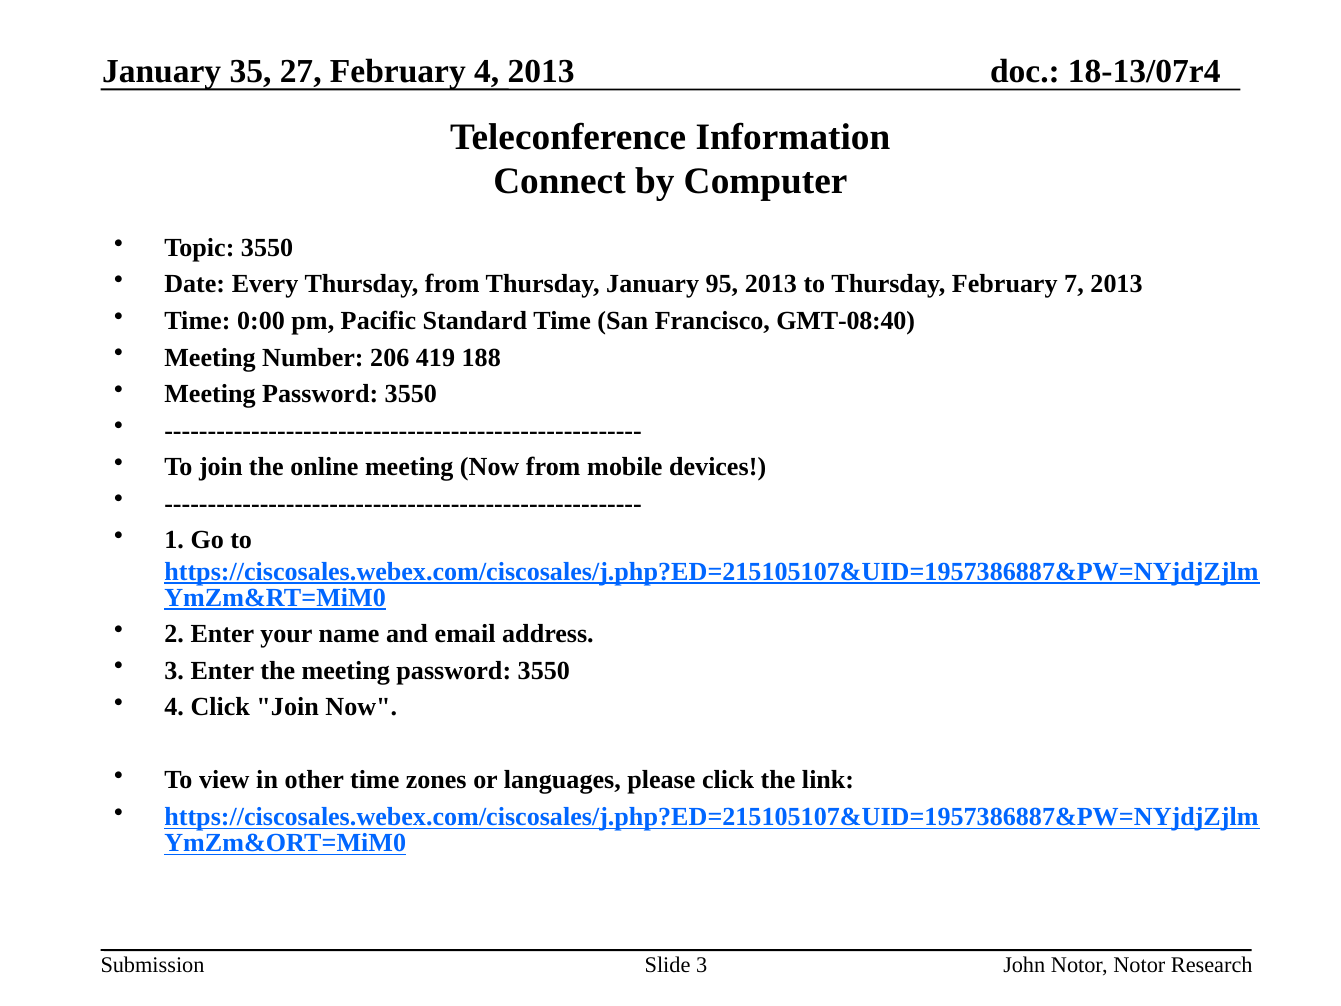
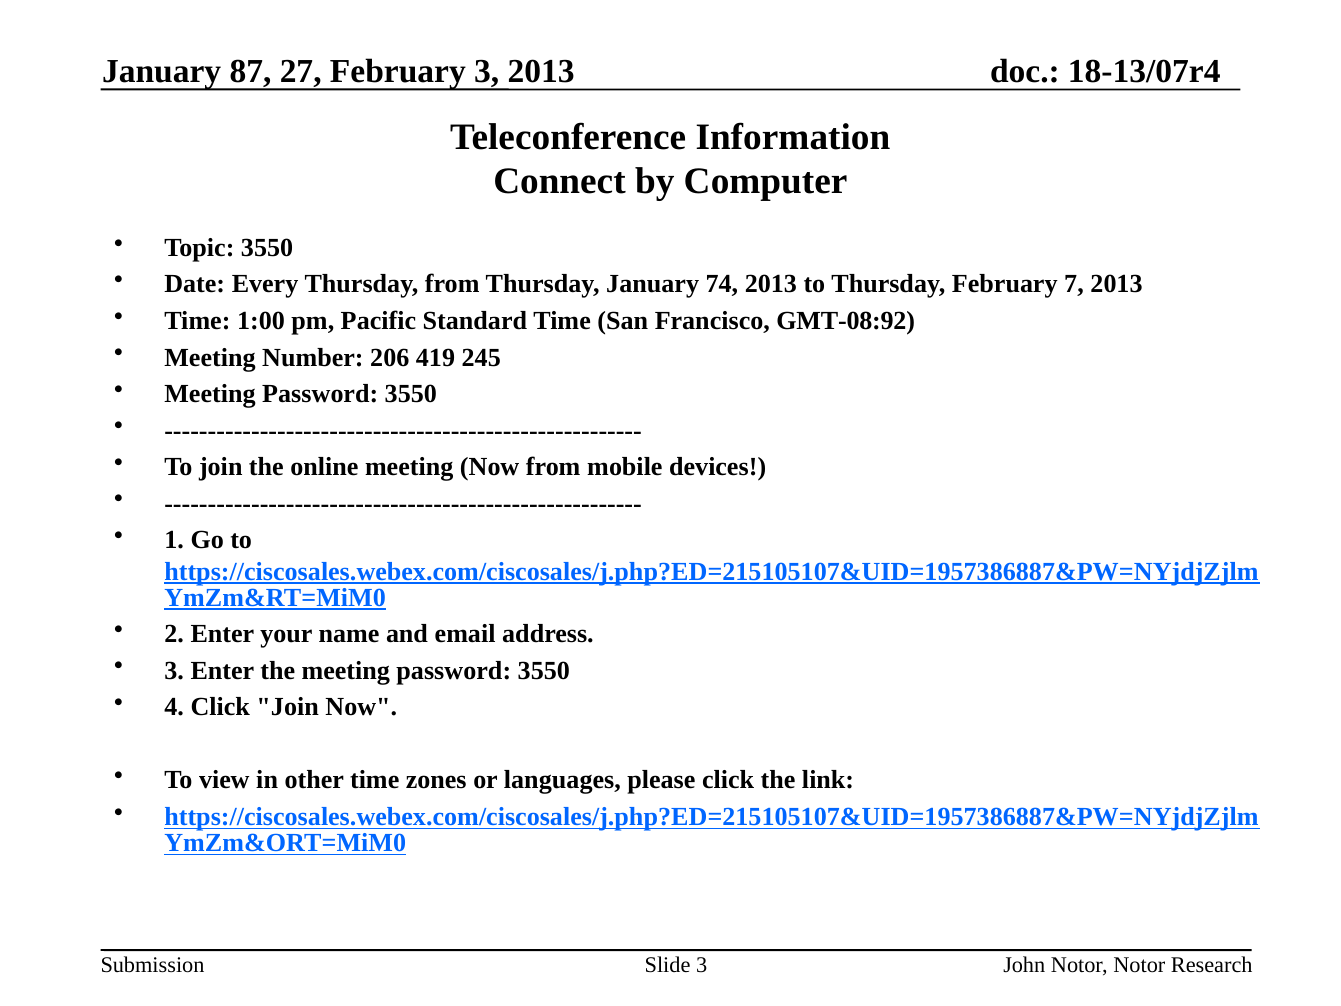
35: 35 -> 87
February 4: 4 -> 3
95: 95 -> 74
0:00: 0:00 -> 1:00
GMT-08:40: GMT-08:40 -> GMT-08:92
188: 188 -> 245
